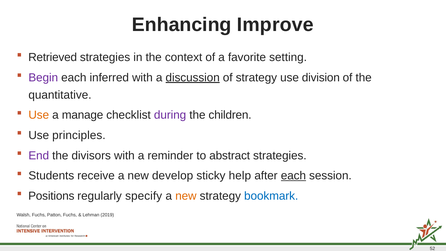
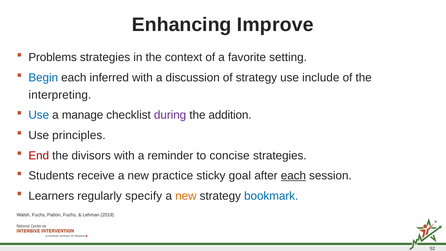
Retrieved: Retrieved -> Problems
Begin colour: purple -> blue
discussion underline: present -> none
division: division -> include
quantitative: quantitative -> interpreting
Use at (39, 115) colour: orange -> blue
children: children -> addition
End colour: purple -> red
abstract: abstract -> concise
develop: develop -> practice
help: help -> goal
Positions: Positions -> Learners
